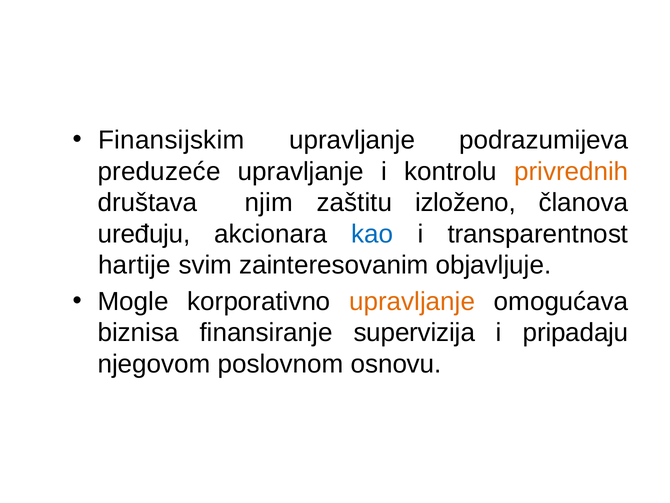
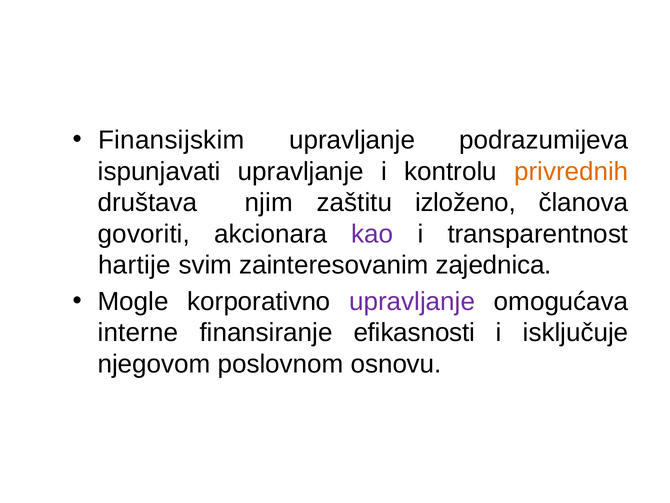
preduzeće: preduzeće -> ispunjavati
uređuju: uređuju -> govoriti
kao colour: blue -> purple
objavljuje: objavljuje -> zajednica
upravljanje at (412, 301) colour: orange -> purple
biznisa: biznisa -> interne
supervizija: supervizija -> efikasnosti
pripadaju: pripadaju -> isključuje
